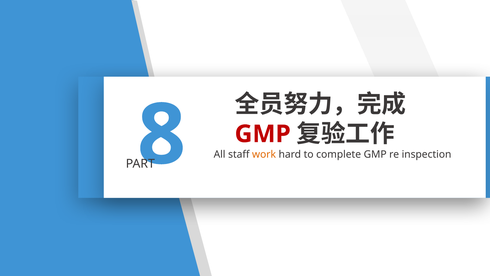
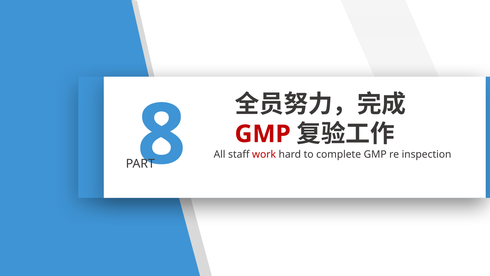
work colour: orange -> red
